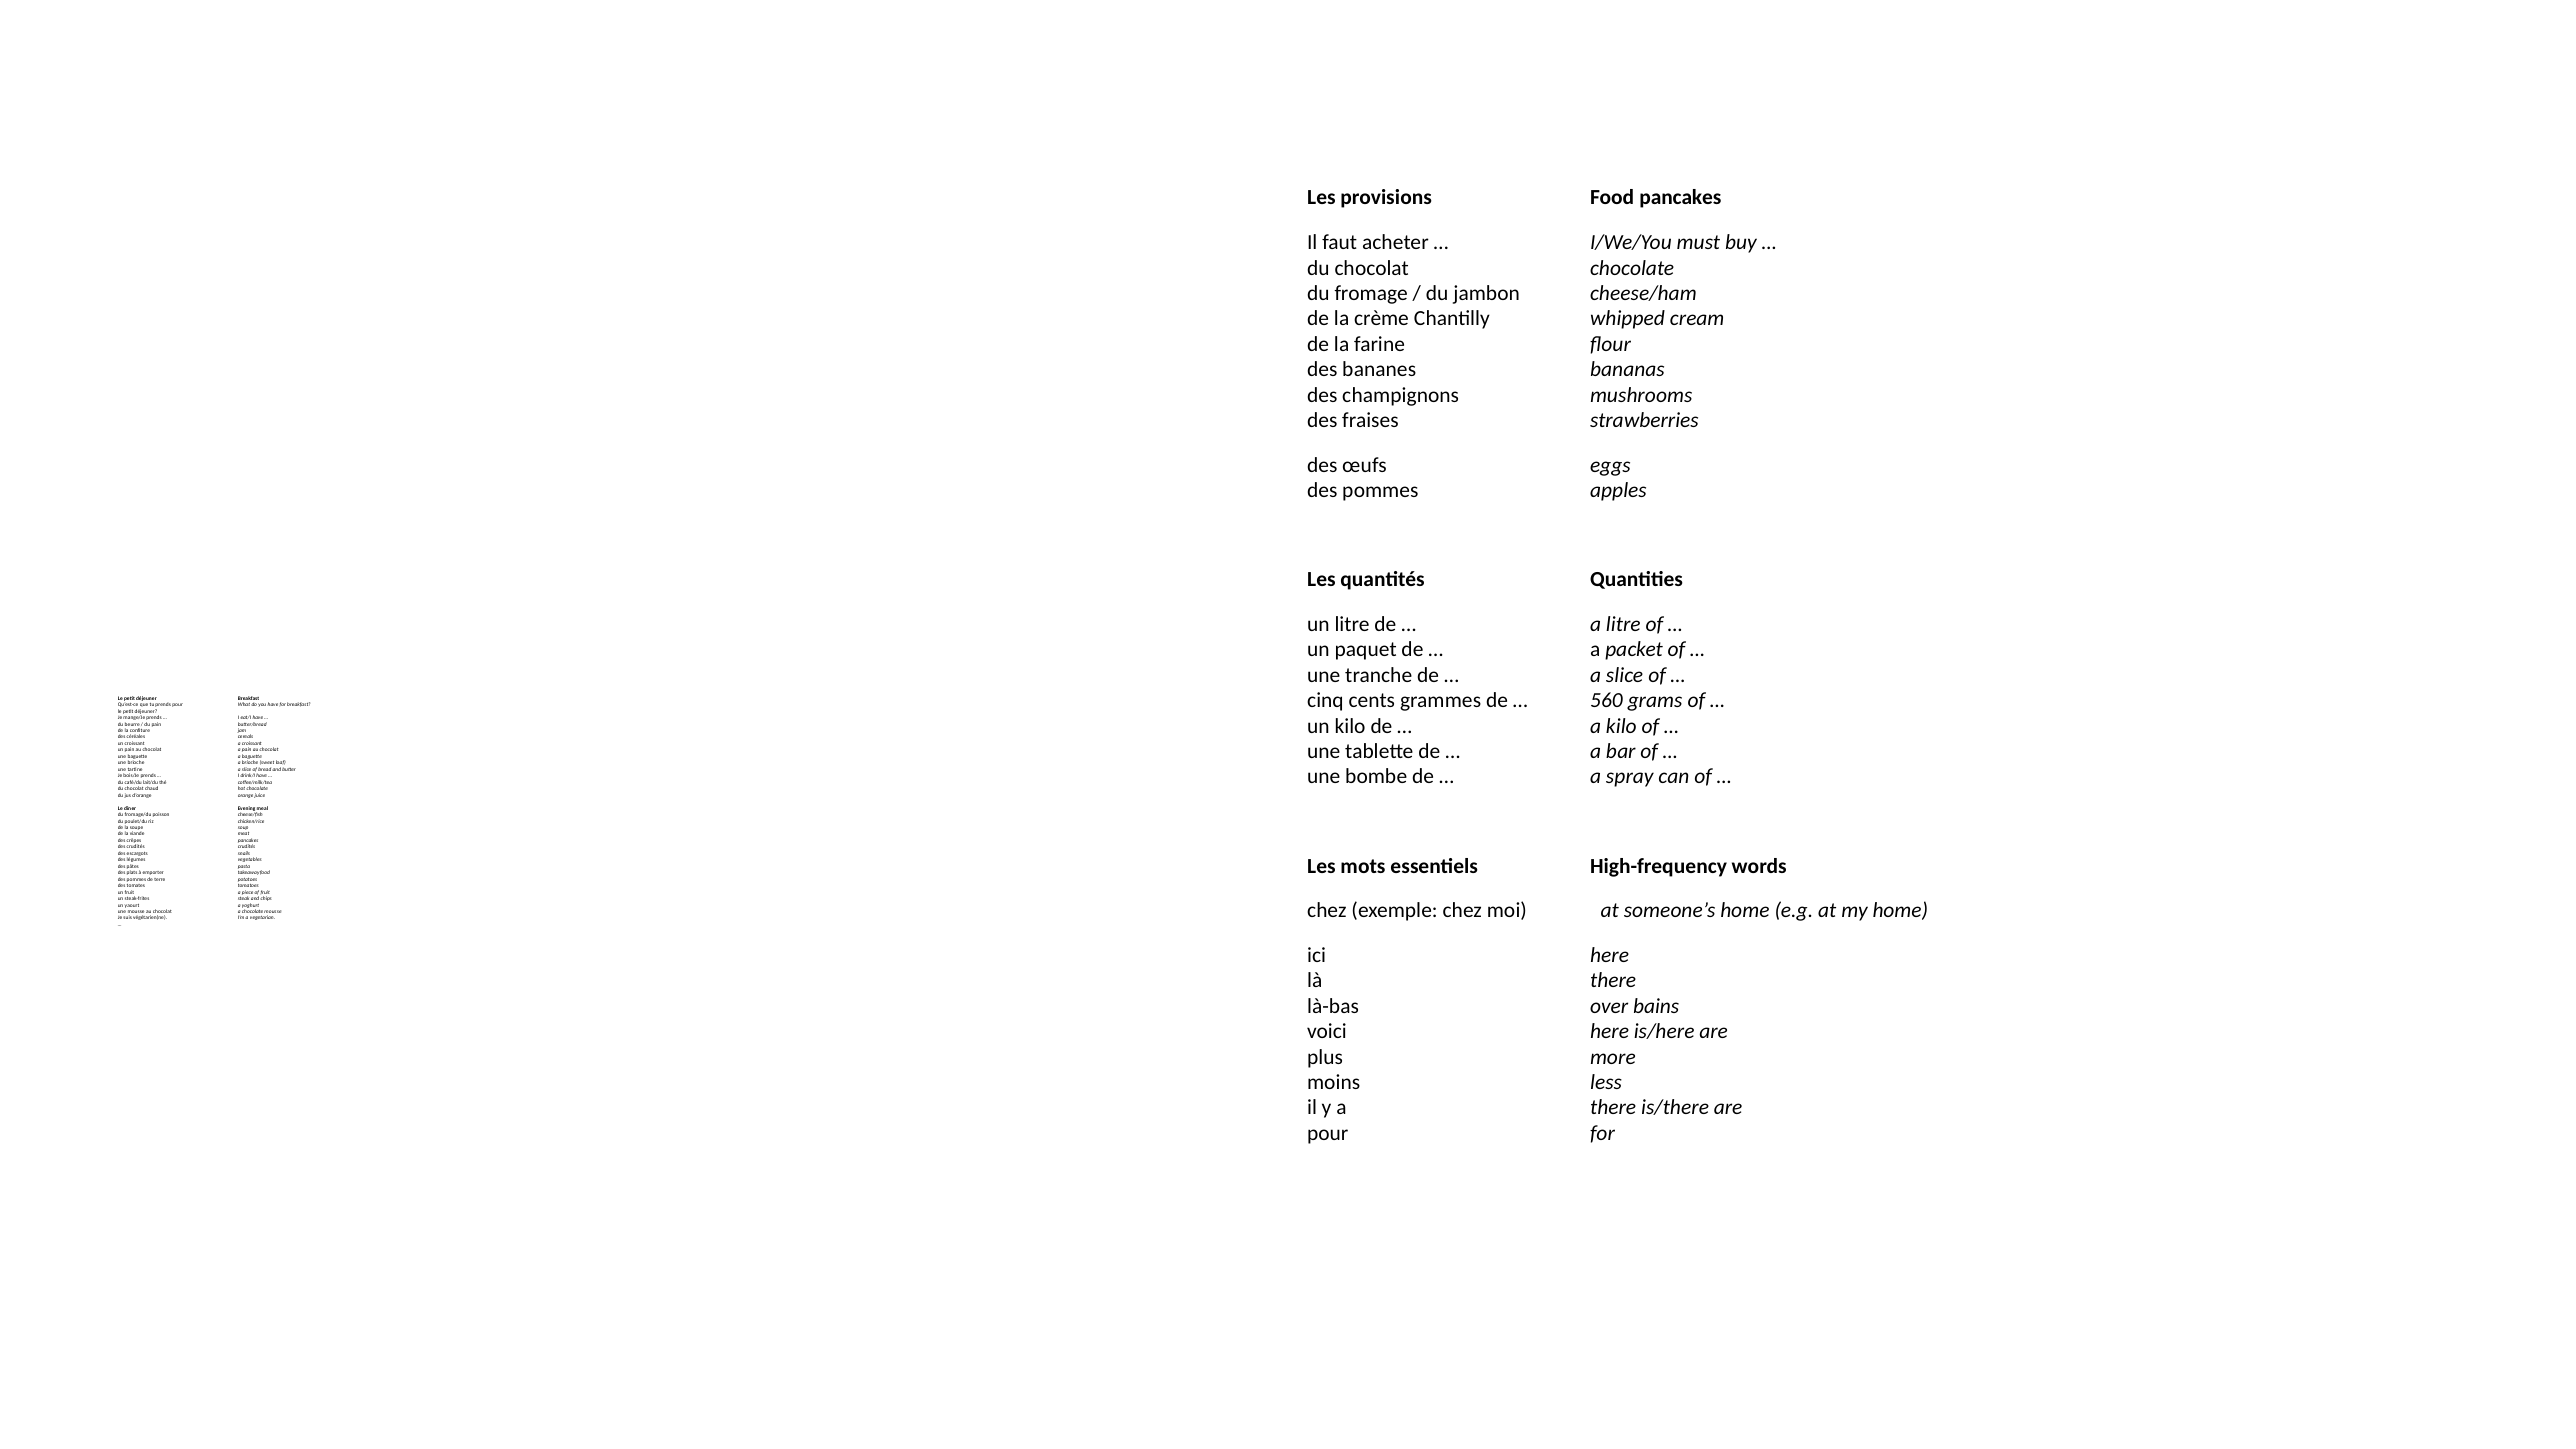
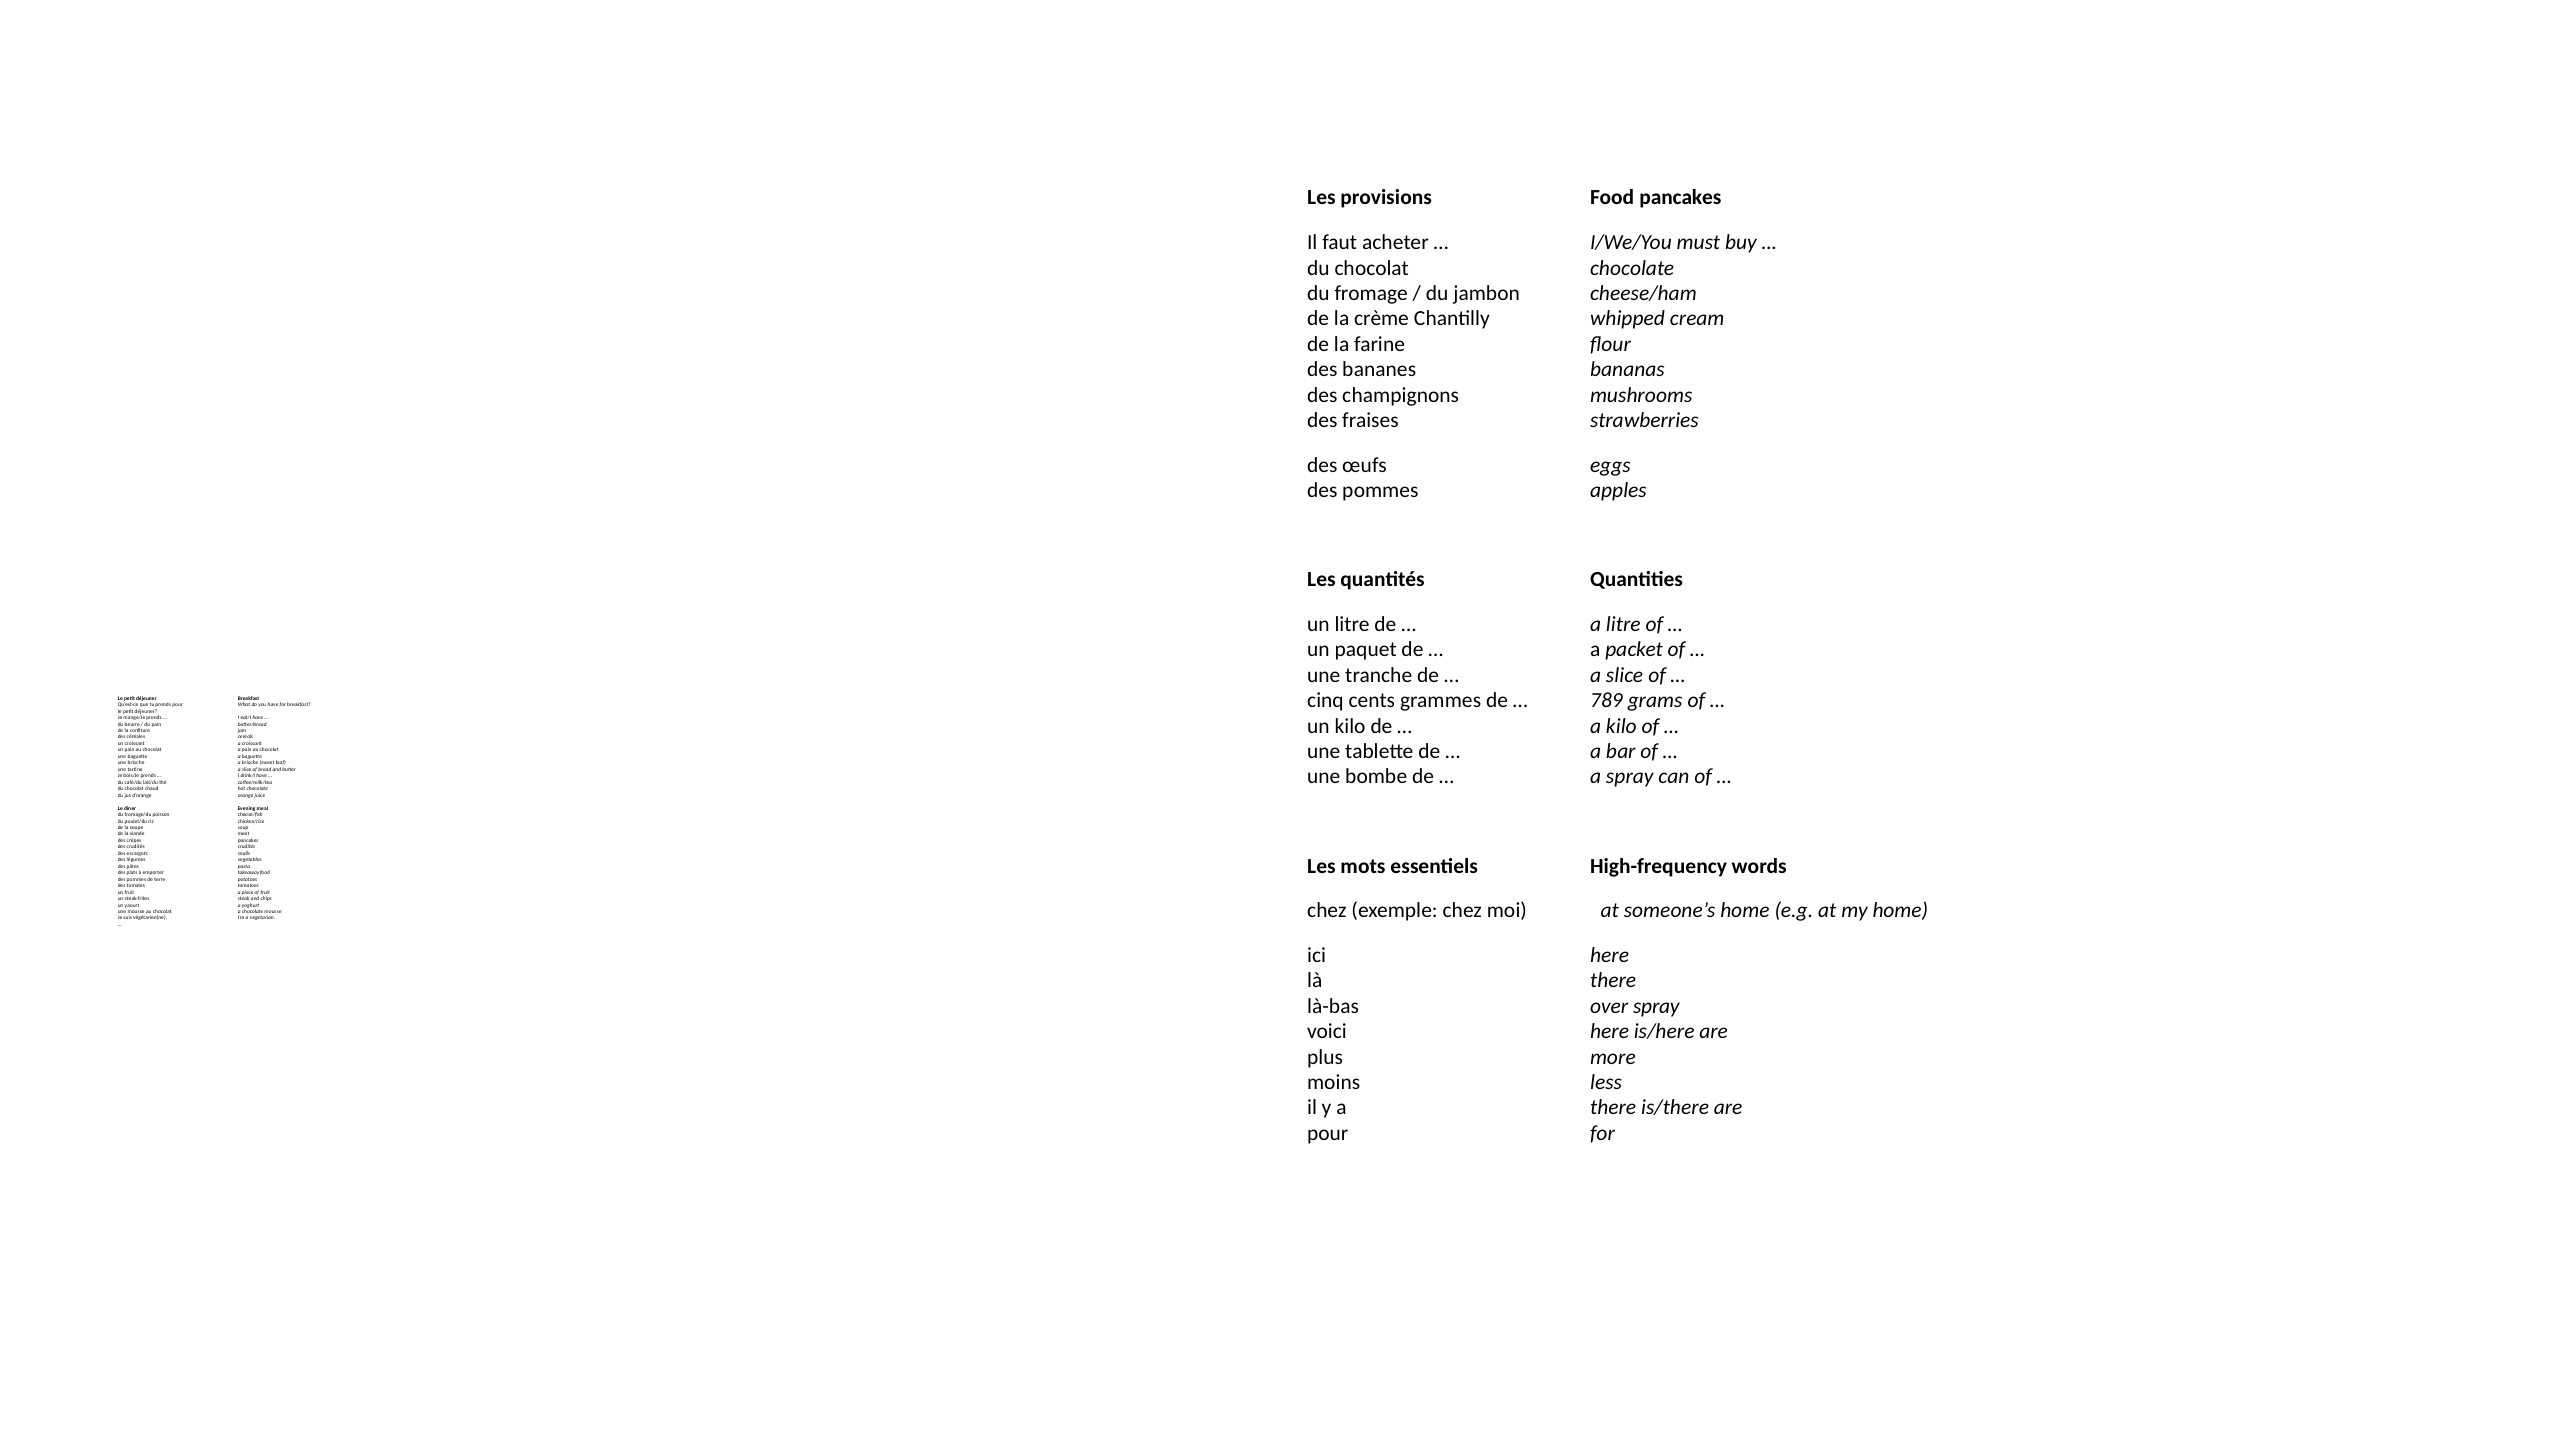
560: 560 -> 789
over bains: bains -> spray
